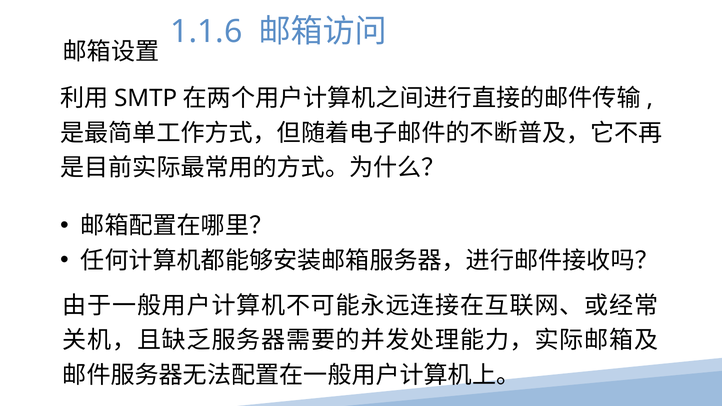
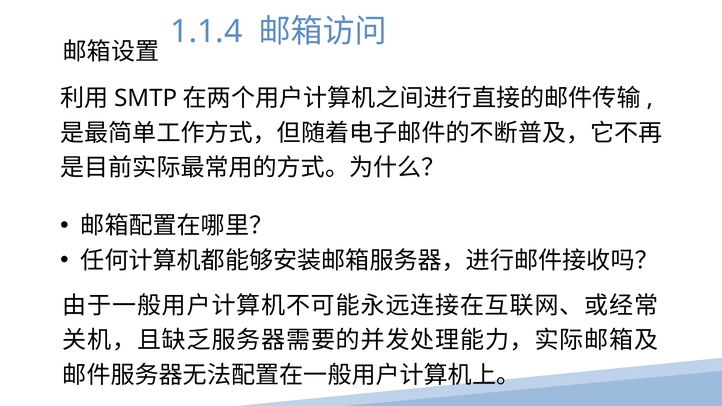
1.1.6: 1.1.6 -> 1.1.4
